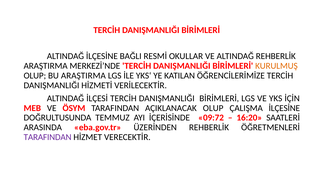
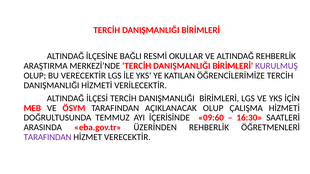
KURULMUŞ colour: orange -> purple
BU ARAŞTIRMA: ARAŞTIRMA -> VERECEKTİR
ÇALIŞMA İLÇESİNE: İLÇESİNE -> HİZMETİ
09:72: 09:72 -> 09:60
16:20: 16:20 -> 16:30
